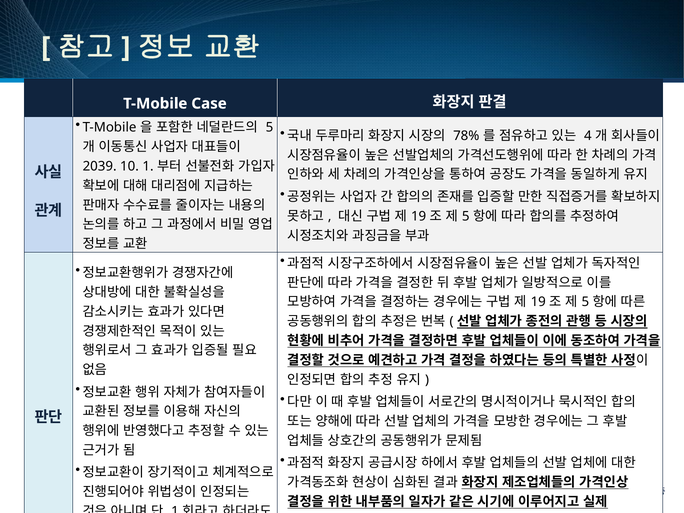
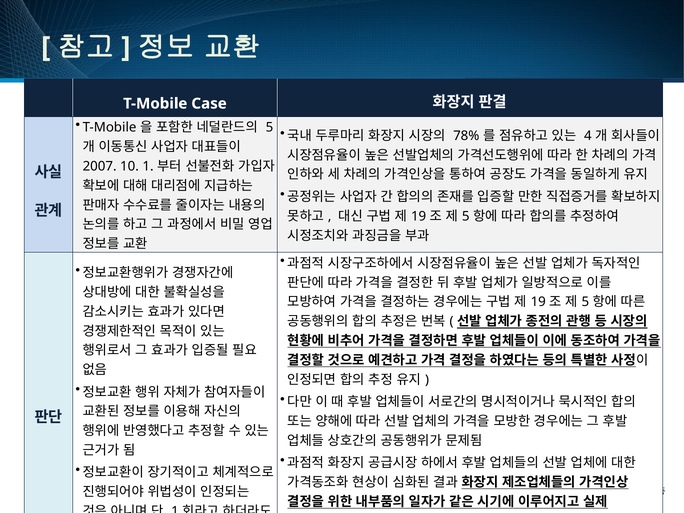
2039: 2039 -> 2007
